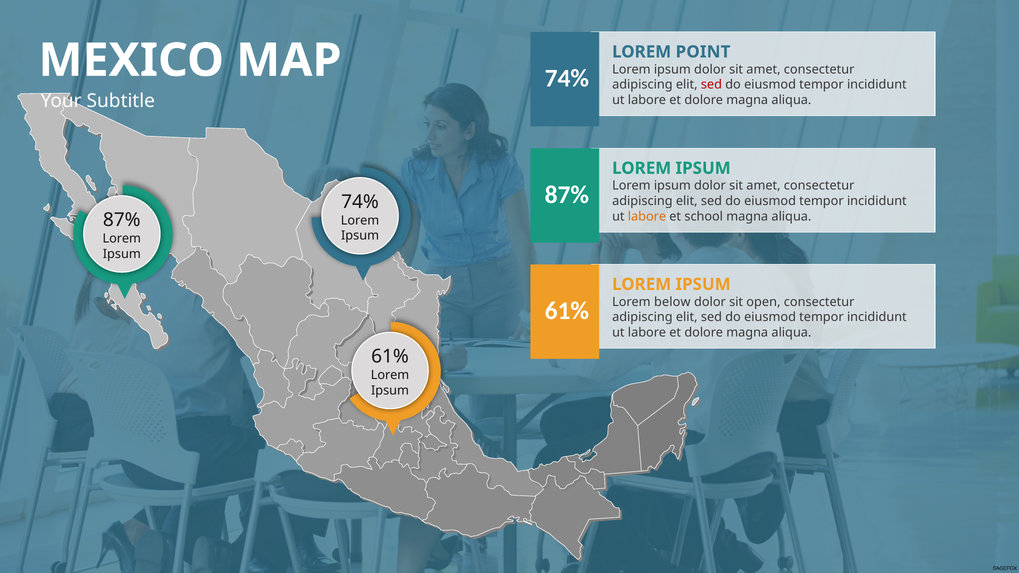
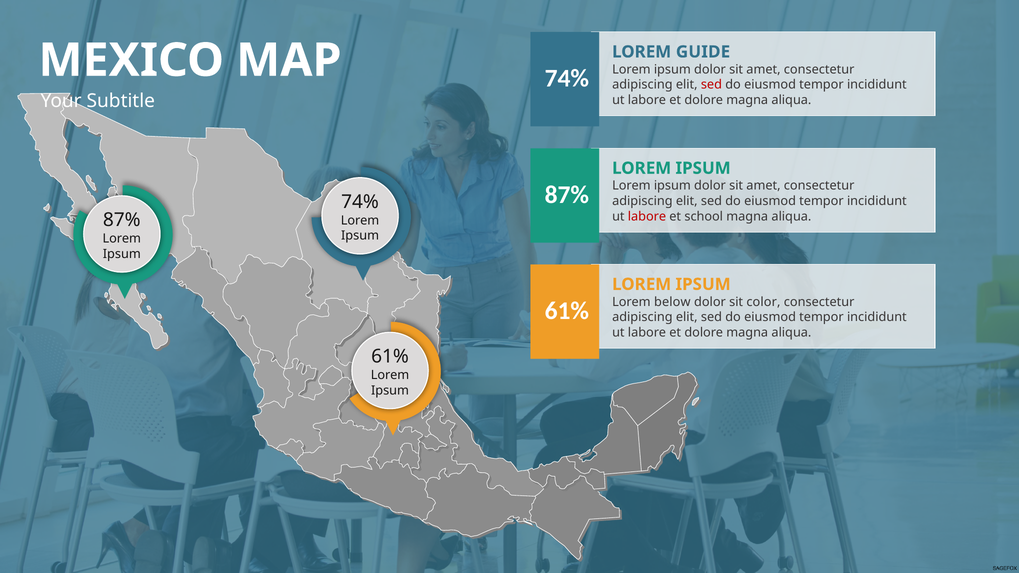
POINT: POINT -> GUIDE
labore at (647, 216) colour: orange -> red
open: open -> color
